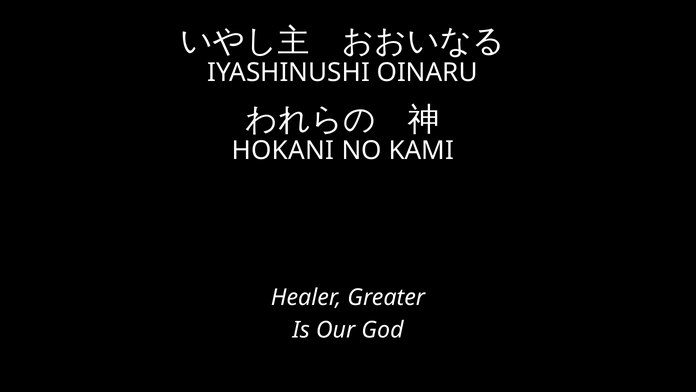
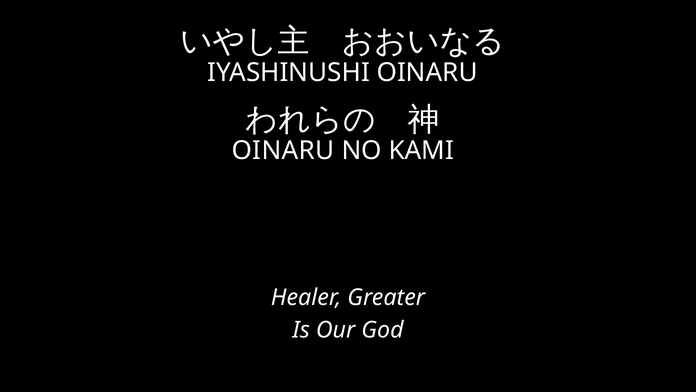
HOKANI at (283, 151): HOKANI -> OINARU
